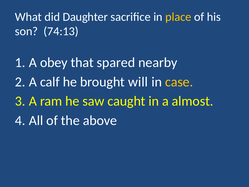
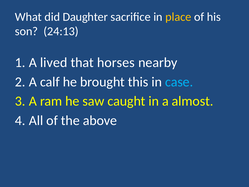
74:13: 74:13 -> 24:13
obey: obey -> lived
spared: spared -> horses
will: will -> this
case colour: yellow -> light blue
